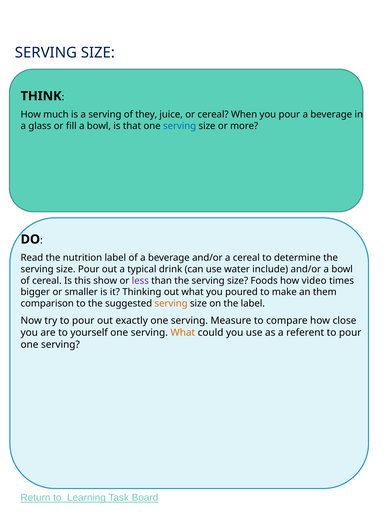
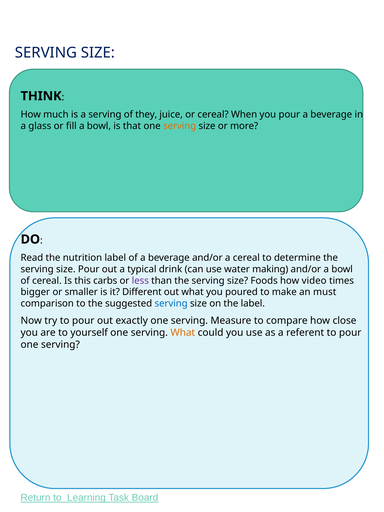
serving at (180, 126) colour: blue -> orange
include: include -> making
show: show -> carbs
Thinking: Thinking -> Different
them: them -> must
serving at (171, 304) colour: orange -> blue
